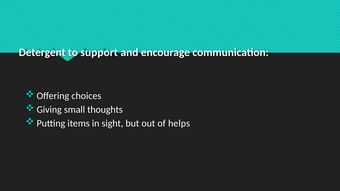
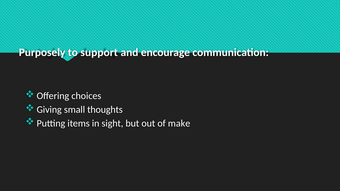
Detergent: Detergent -> Purposely
helps: helps -> make
